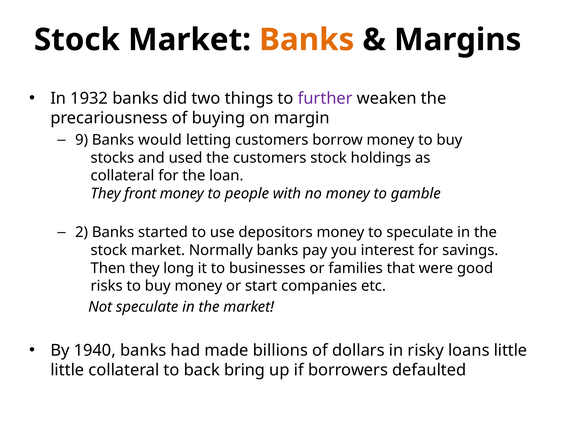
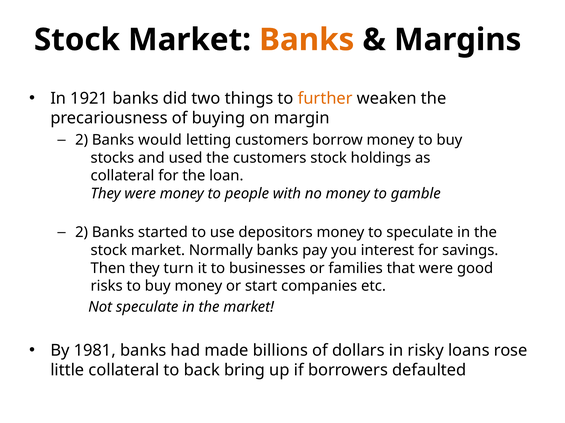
1932: 1932 -> 1921
further colour: purple -> orange
9 at (82, 140): 9 -> 2
They front: front -> were
long: long -> turn
1940: 1940 -> 1981
loans little: little -> rose
